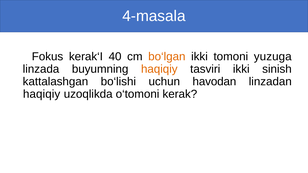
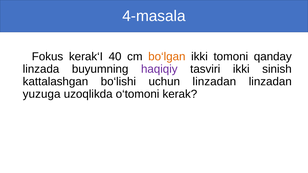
yuzuga: yuzuga -> qanday
haqiqiy at (159, 69) colour: orange -> purple
uchun havodan: havodan -> linzadan
haqiqiy at (42, 94): haqiqiy -> yuzuga
